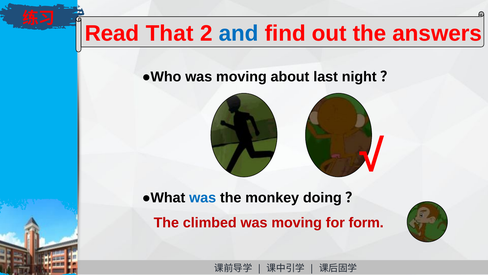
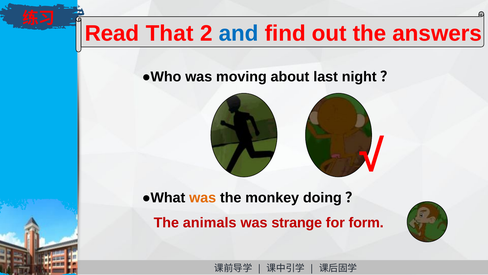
was at (203, 197) colour: blue -> orange
climbed: climbed -> animals
moving at (297, 222): moving -> strange
